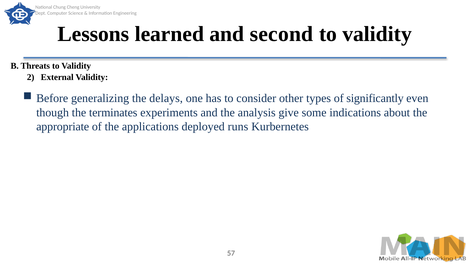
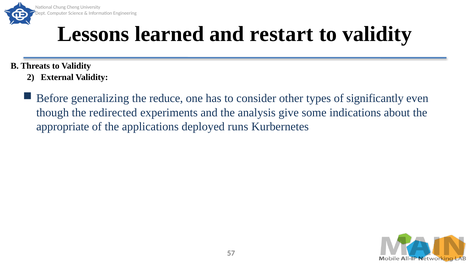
second: second -> restart
delays: delays -> reduce
terminates: terminates -> redirected
